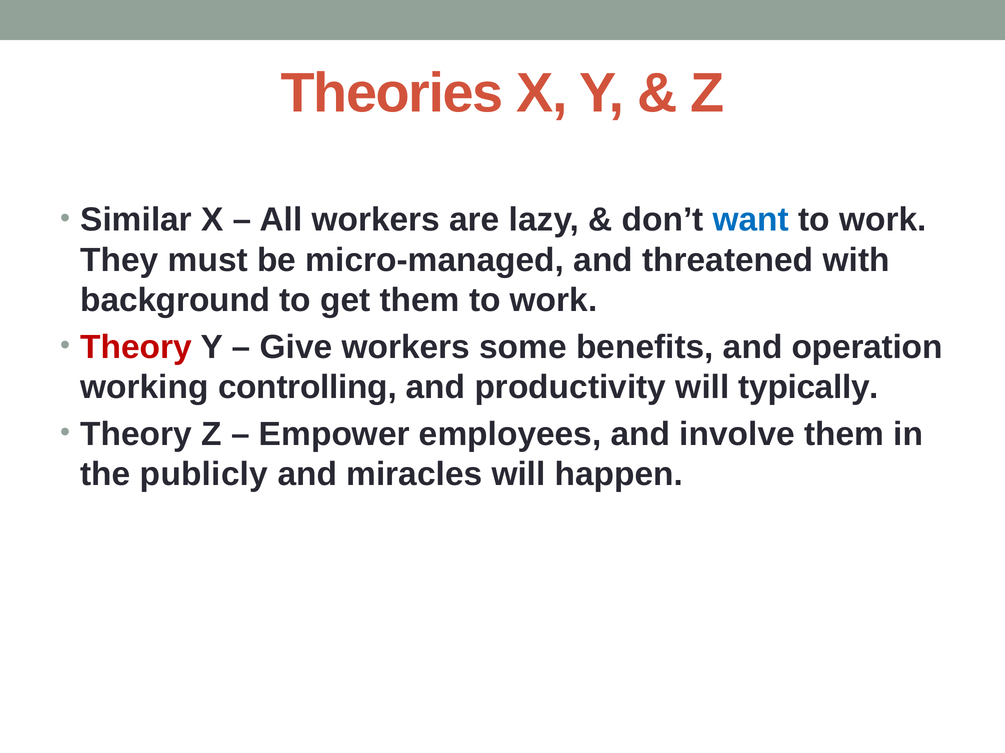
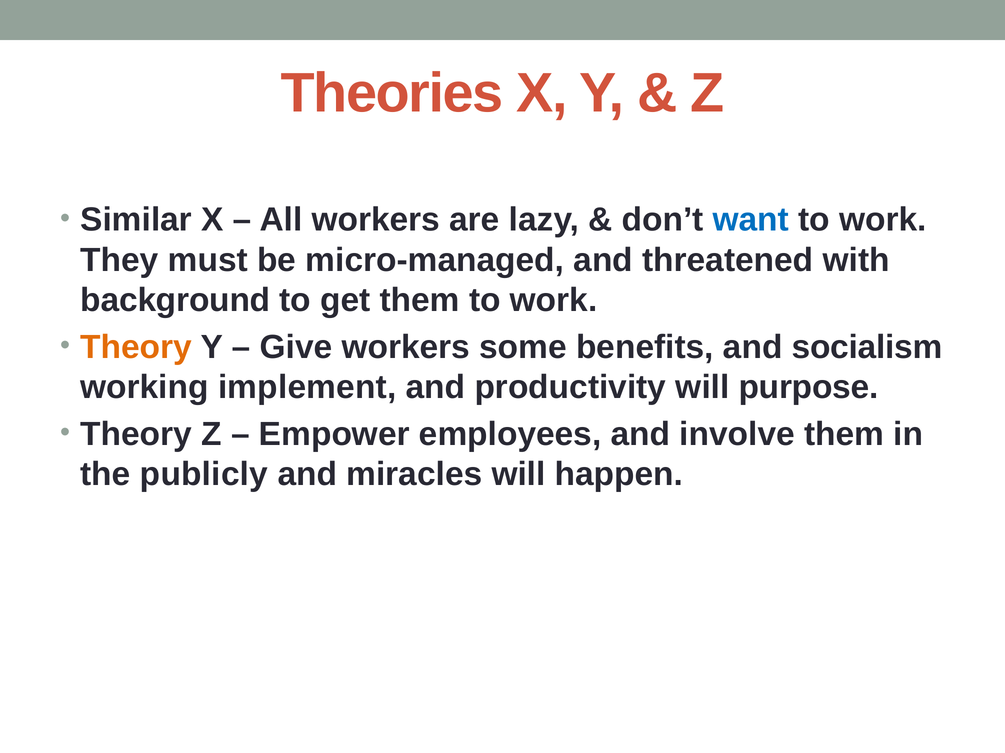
Theory at (136, 347) colour: red -> orange
operation: operation -> socialism
controlling: controlling -> implement
typically: typically -> purpose
